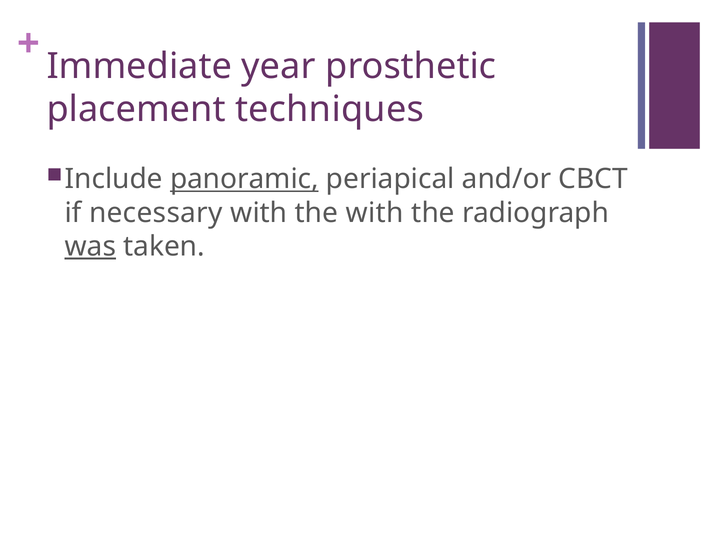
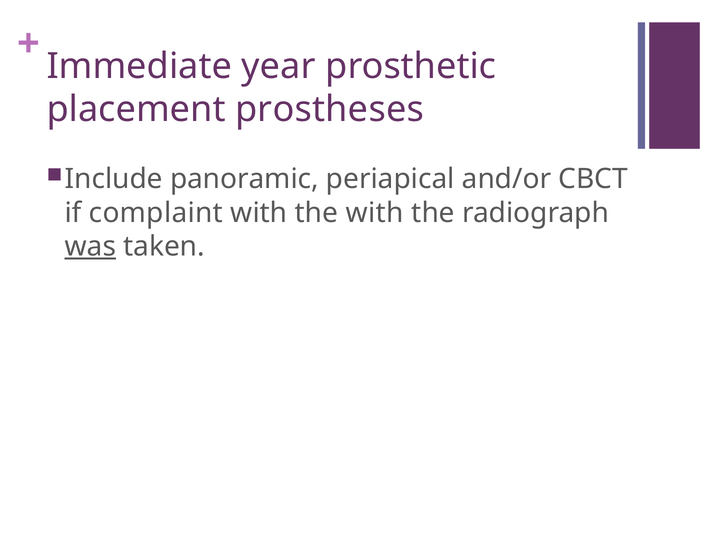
techniques: techniques -> prostheses
panoramic underline: present -> none
necessary: necessary -> complaint
